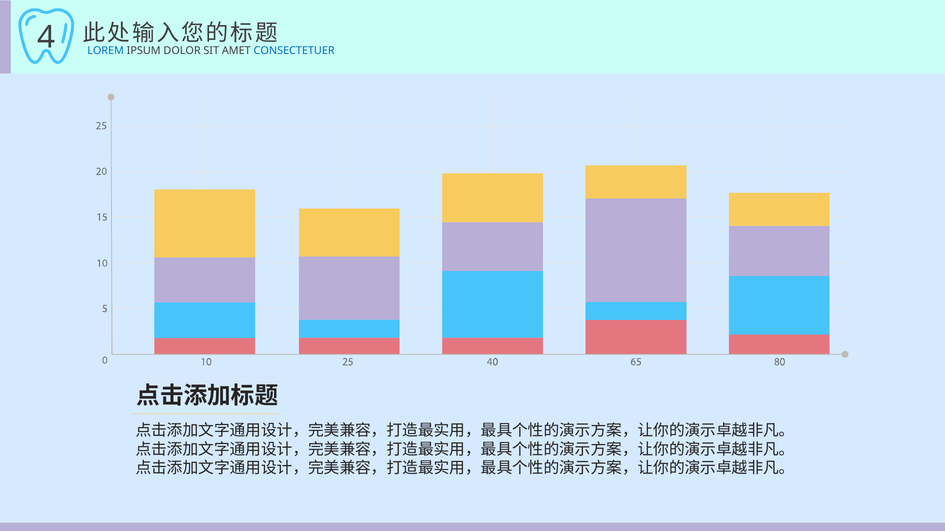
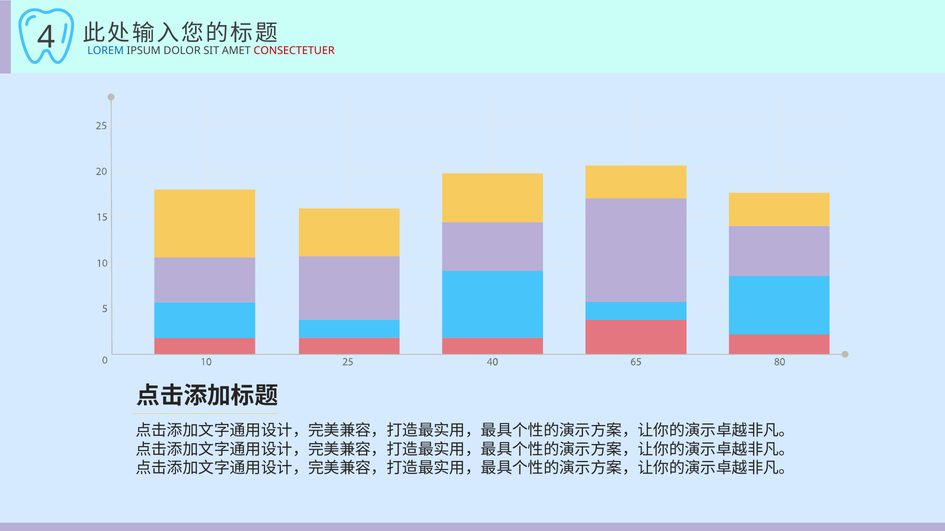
CONSECTETUER colour: blue -> red
